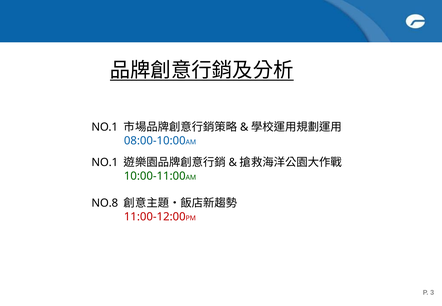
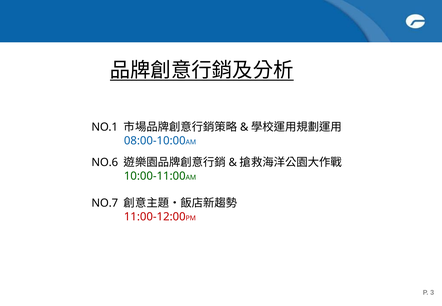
NO.1 at (105, 162): NO.1 -> NO.6
NO.8: NO.8 -> NO.7
